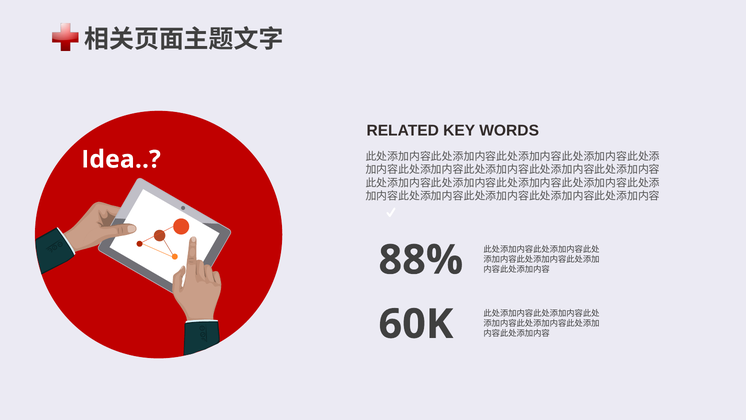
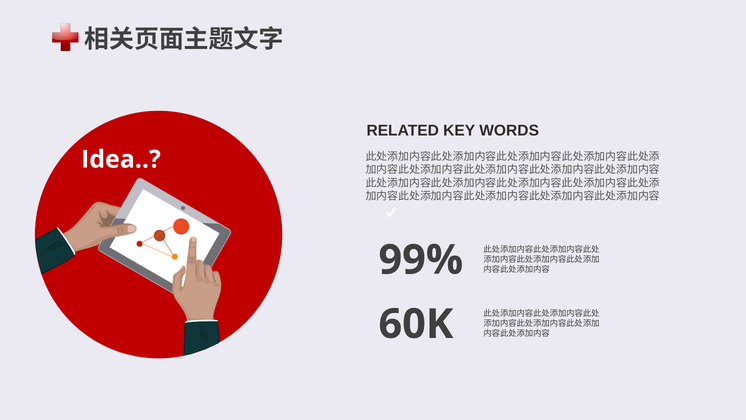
88%: 88% -> 99%
